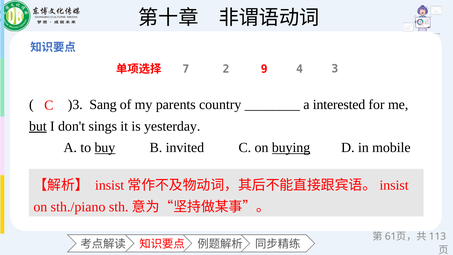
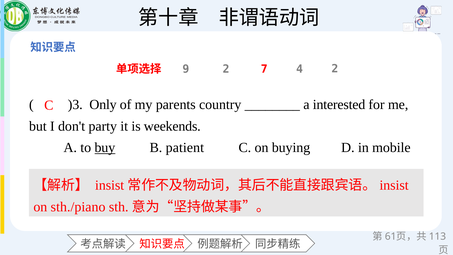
7: 7 -> 9
9: 9 -> 7
4 3: 3 -> 2
Sang: Sang -> Only
but underline: present -> none
sings: sings -> party
yesterday: yesterday -> weekends
invited: invited -> patient
buying underline: present -> none
